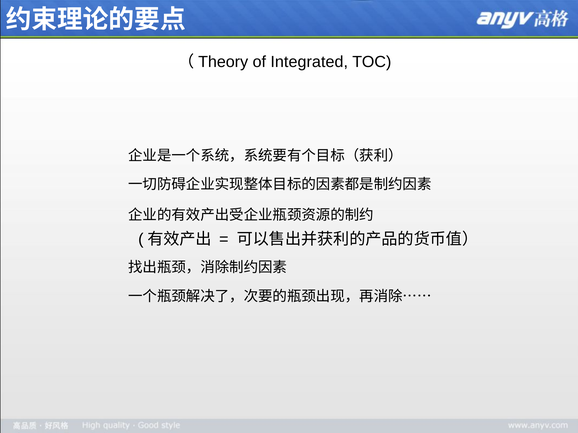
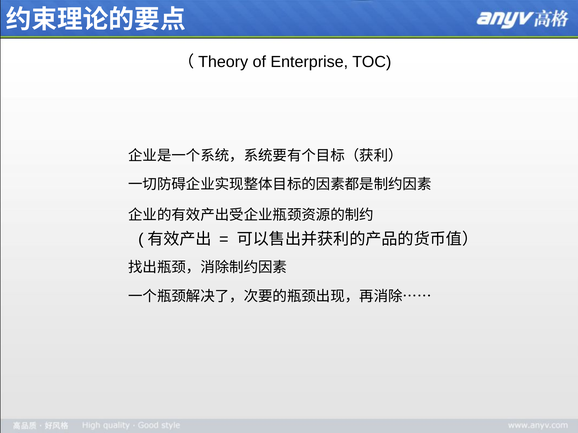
Integrated: Integrated -> Enterprise
